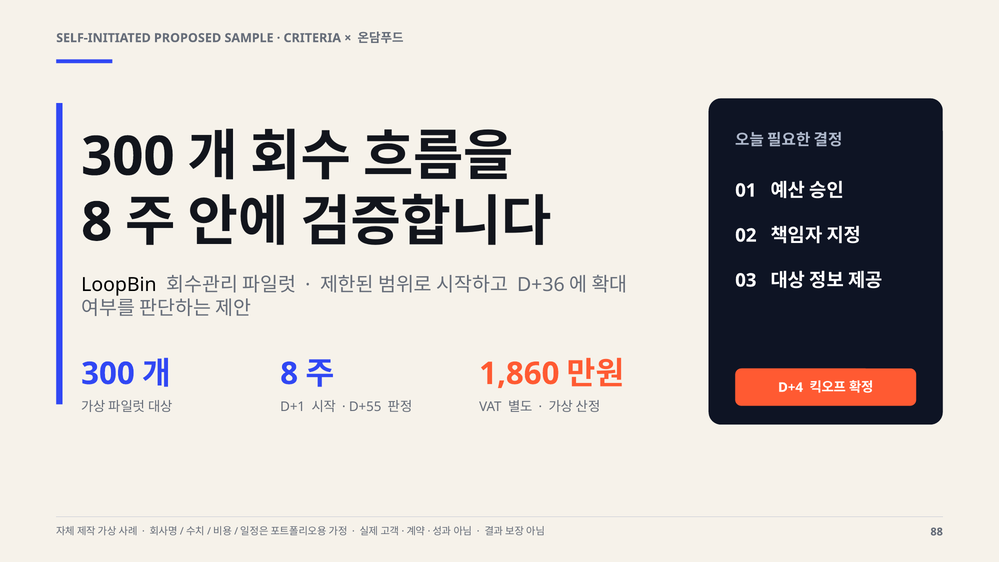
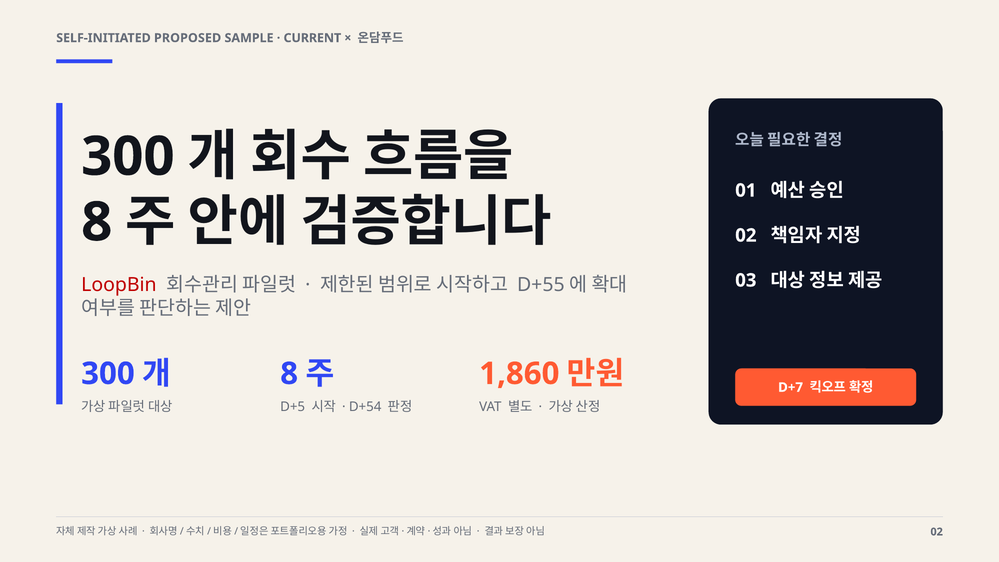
CRITERIA: CRITERIA -> CURRENT
LoopBin colour: black -> red
D+36: D+36 -> D+55
D+4: D+4 -> D+7
D+1: D+1 -> D+5
D+55: D+55 -> D+54
88 at (937, 532): 88 -> 02
